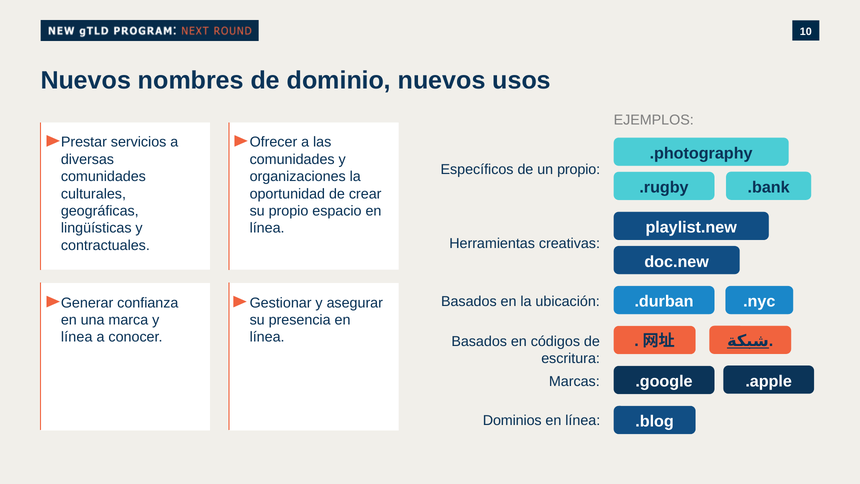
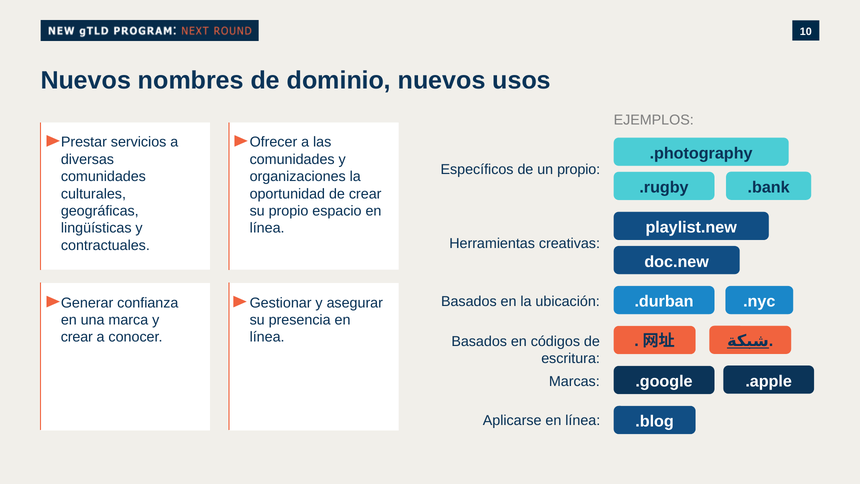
línea at (77, 337): línea -> crear
Dominios: Dominios -> Aplicarse
